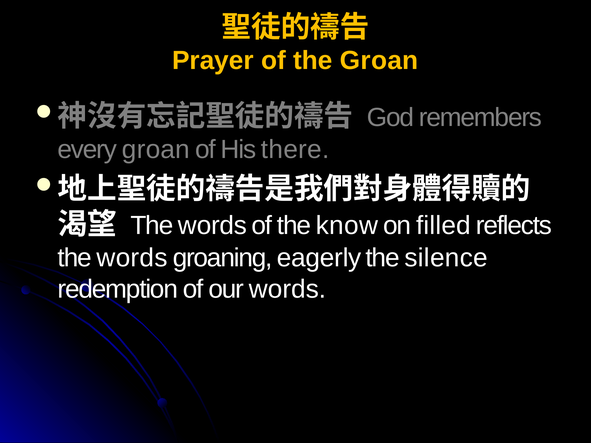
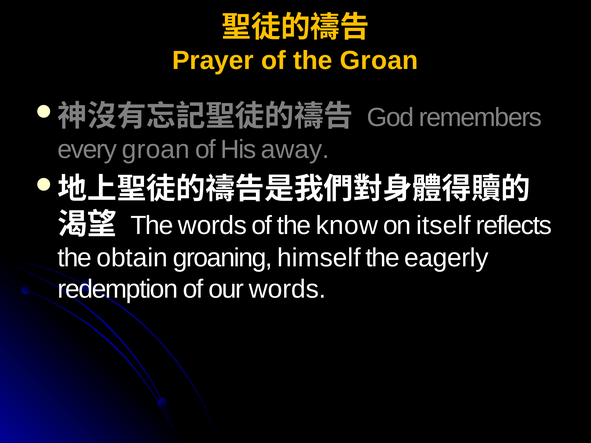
there: there -> away
filled: filled -> itself
words at (132, 258): words -> obtain
eagerly: eagerly -> himself
silence: silence -> eagerly
